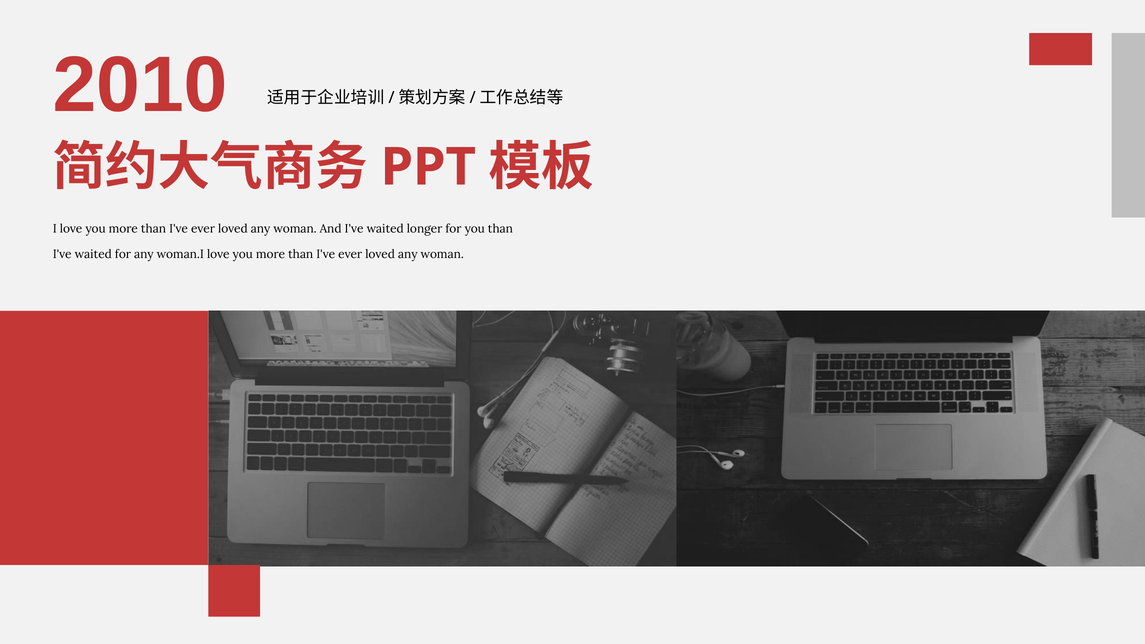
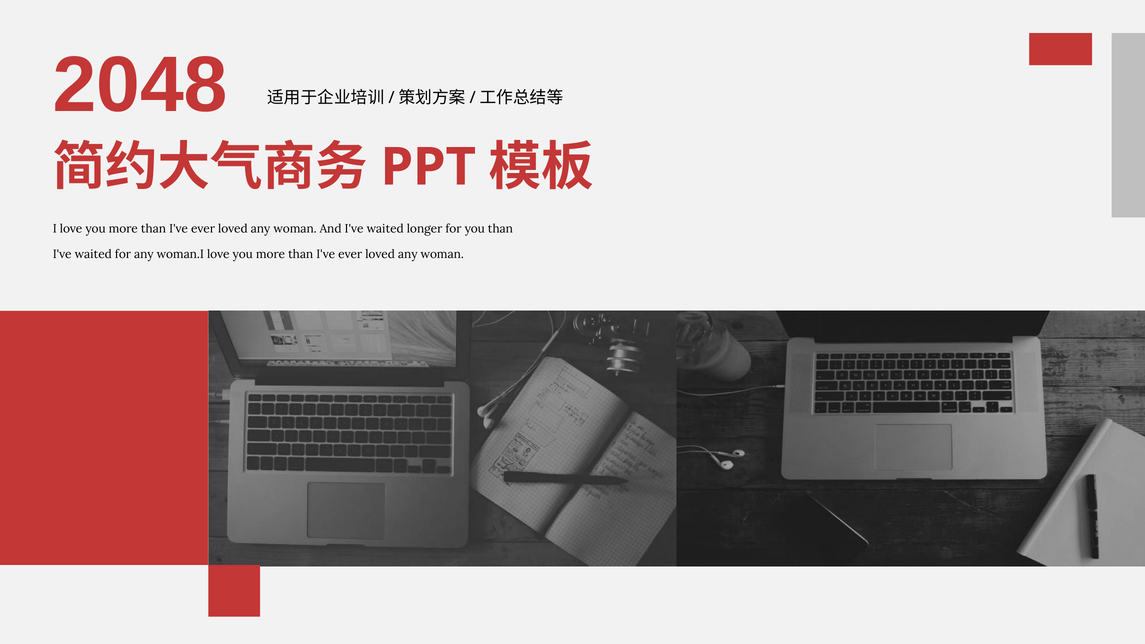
2010: 2010 -> 2048
